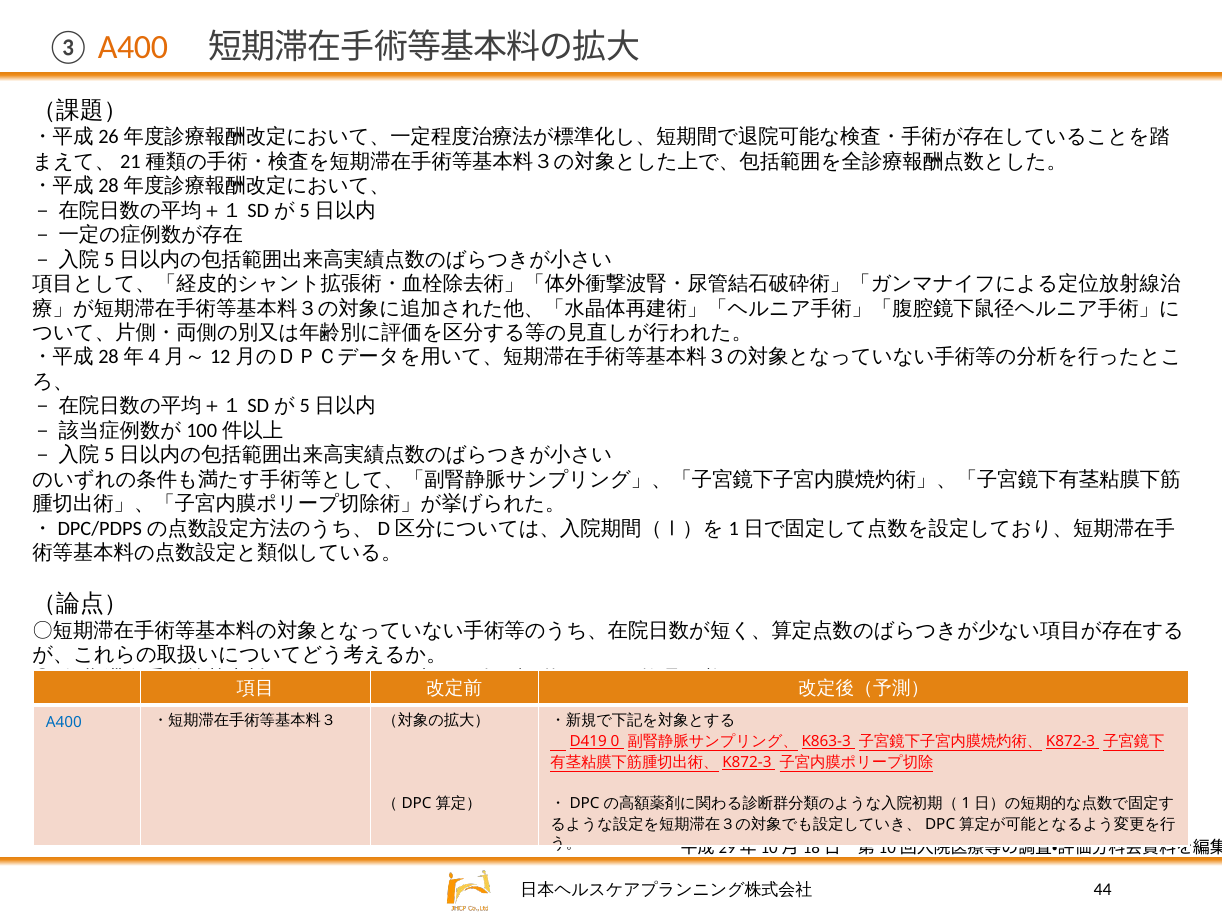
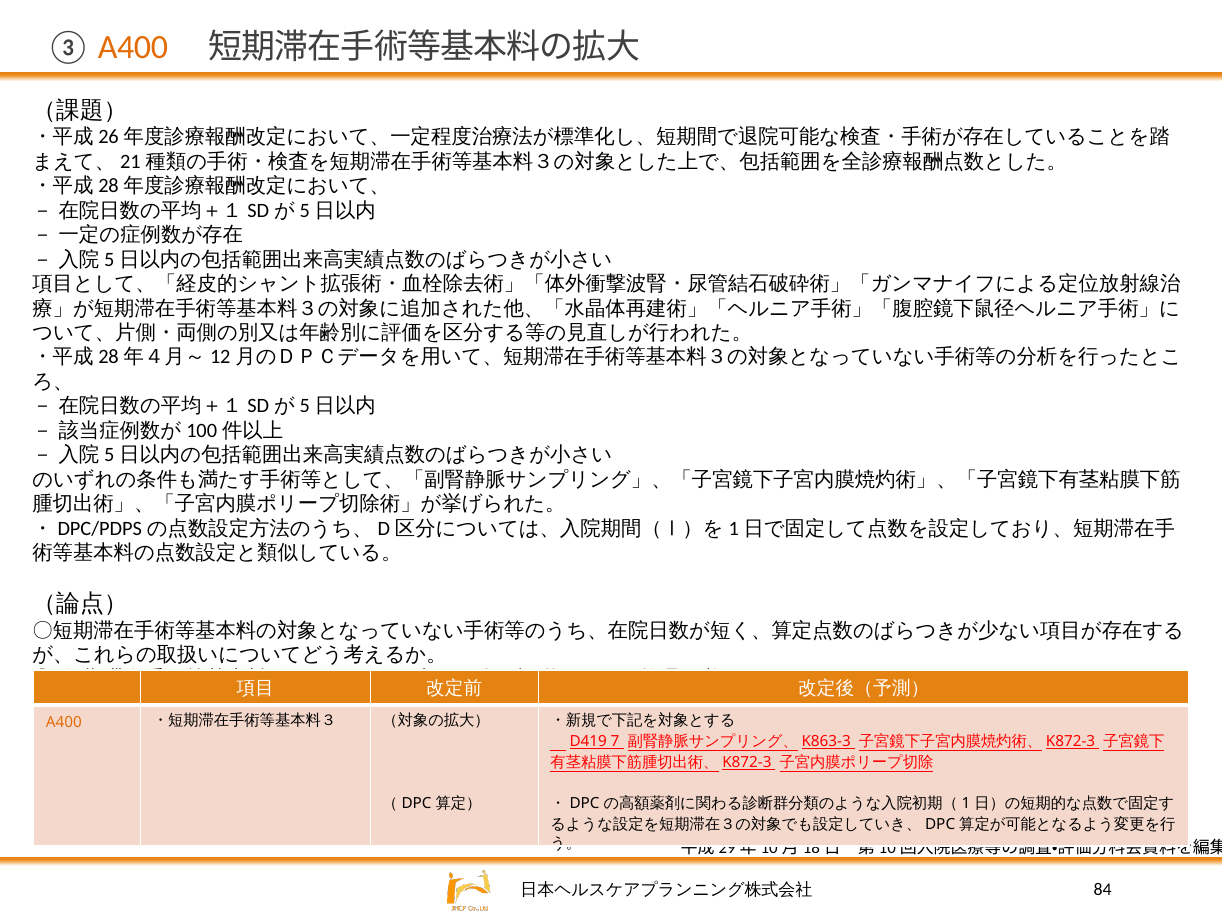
A400 at (64, 722) colour: blue -> orange
0: 0 -> 7
44: 44 -> 84
